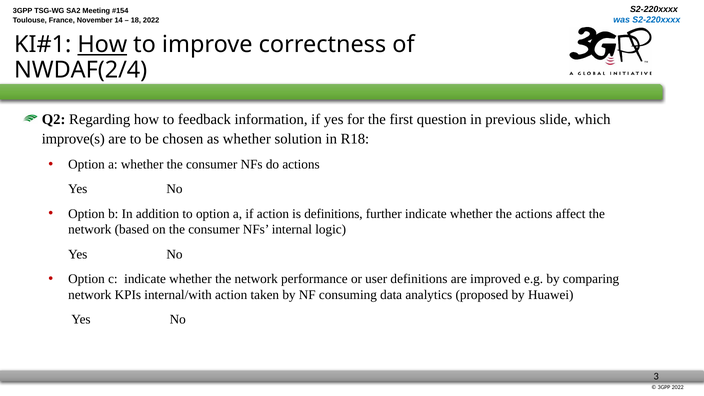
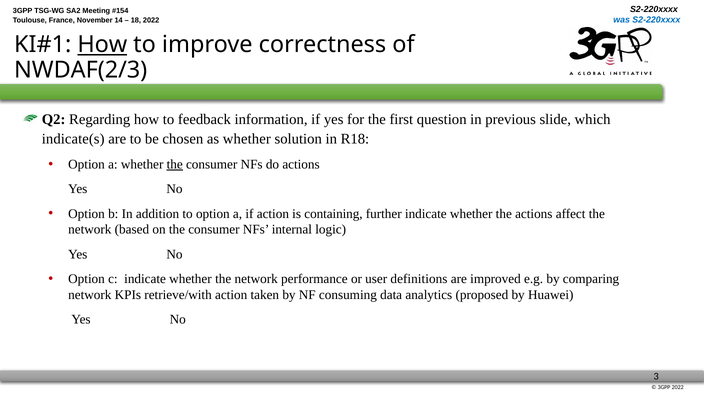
NWDAF(2/4: NWDAF(2/4 -> NWDAF(2/3
improve(s: improve(s -> indicate(s
the at (175, 164) underline: none -> present
is definitions: definitions -> containing
internal/with: internal/with -> retrieve/with
